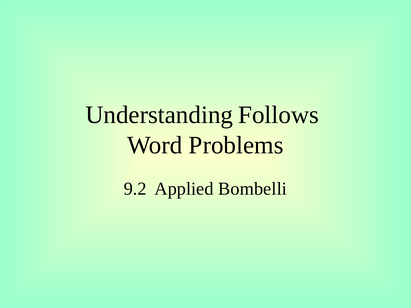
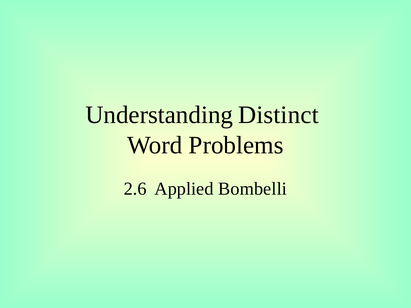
Follows: Follows -> Distinct
9.2: 9.2 -> 2.6
